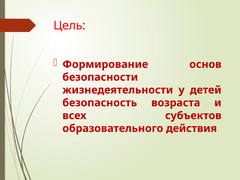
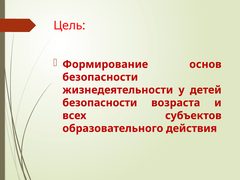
безопасность at (100, 103): безопасность -> безопасности
